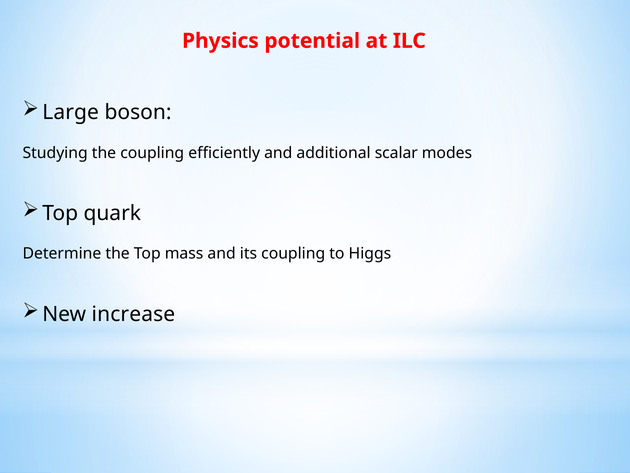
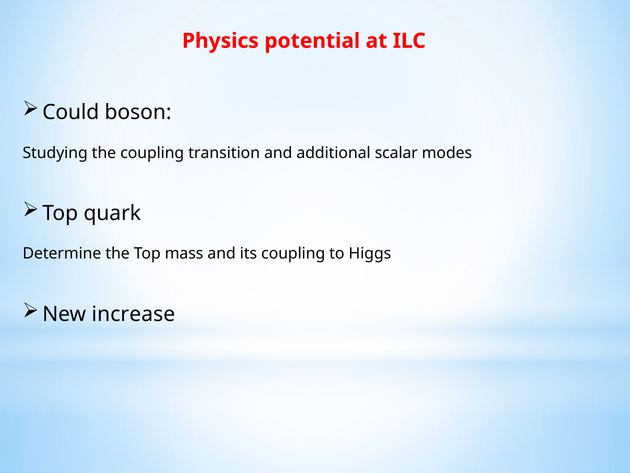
Large: Large -> Could
efficiently: efficiently -> transition
